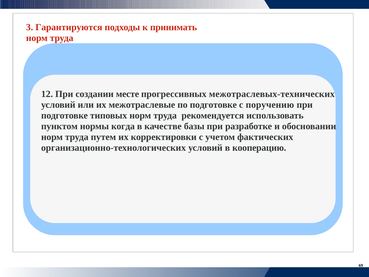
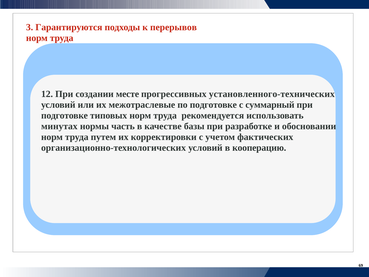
принимать: принимать -> перерывов
межотраслевых-технических: межотраслевых-технических -> установленного-технических
поручению: поручению -> суммарный
пунктом: пунктом -> минутах
когда: когда -> часть
